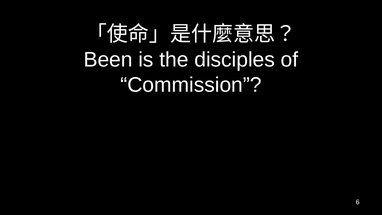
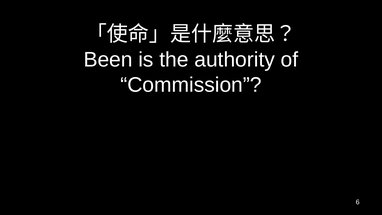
disciples: disciples -> authority
